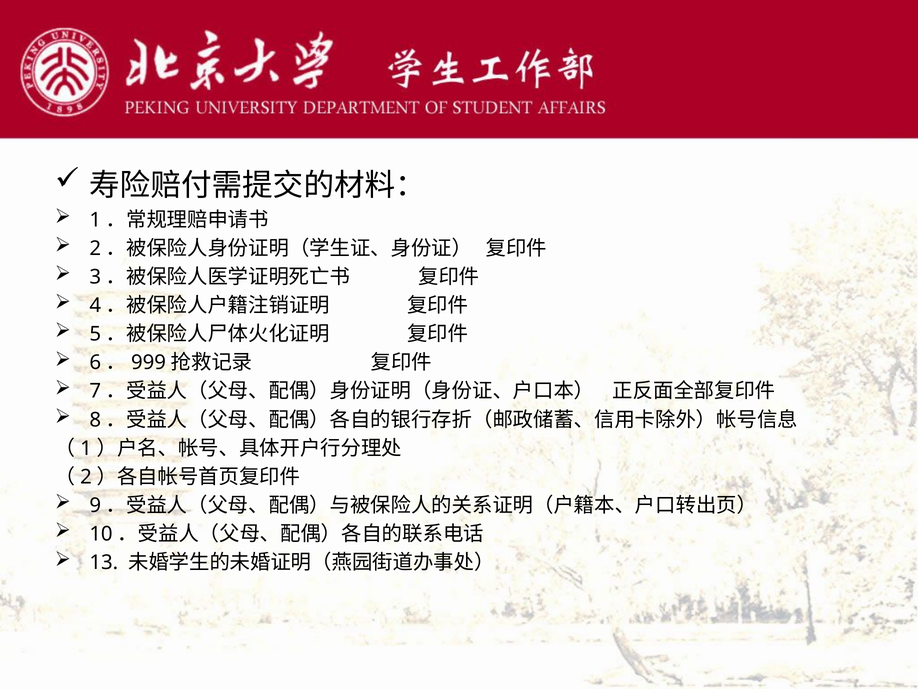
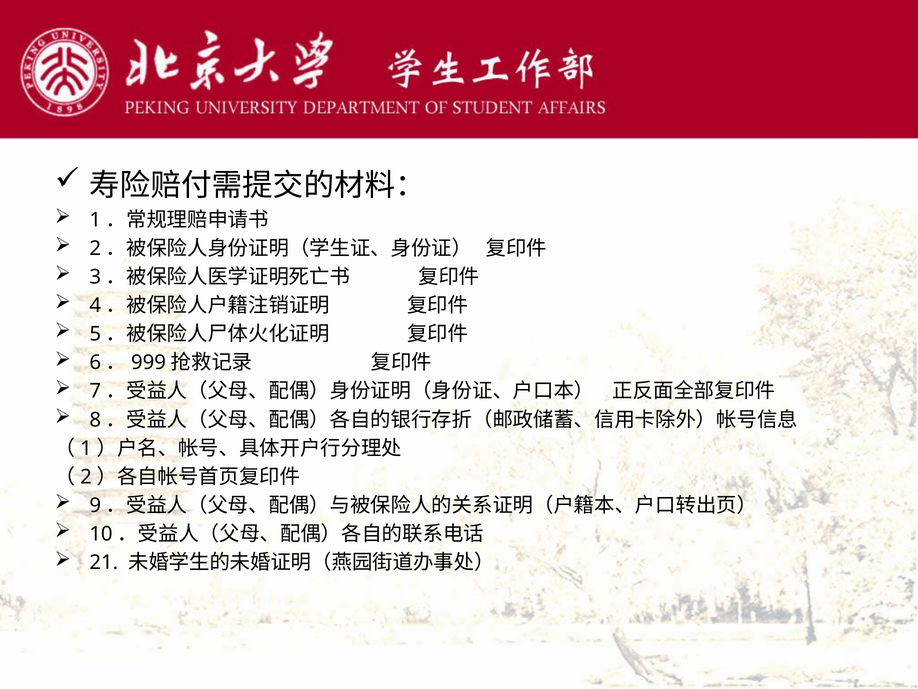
13: 13 -> 21
